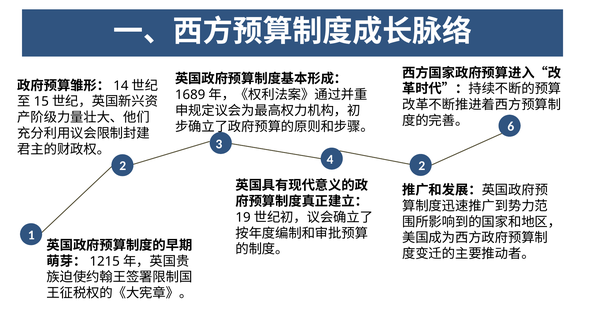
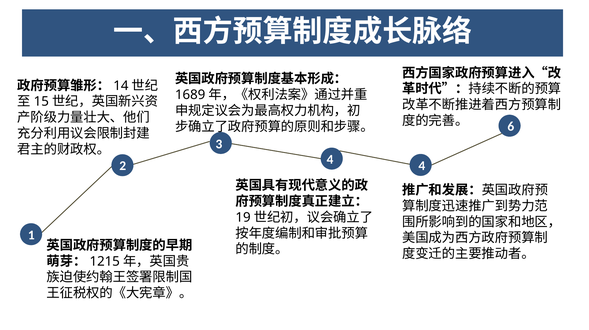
4 2: 2 -> 4
